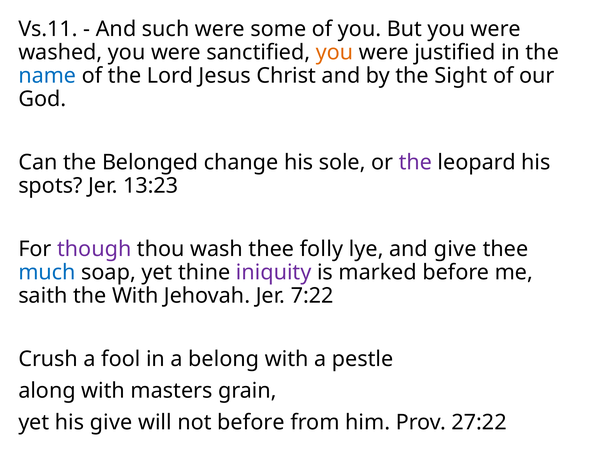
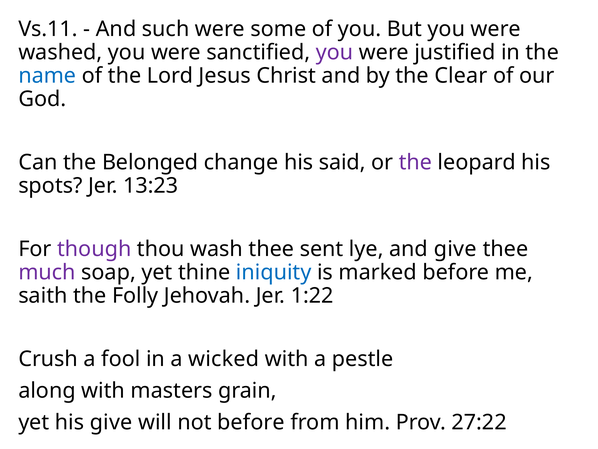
you at (335, 52) colour: orange -> purple
Sight: Sight -> Clear
sole: sole -> said
folly: folly -> sent
much colour: blue -> purple
iniquity colour: purple -> blue
the With: With -> Folly
7:22: 7:22 -> 1:22
belong: belong -> wicked
